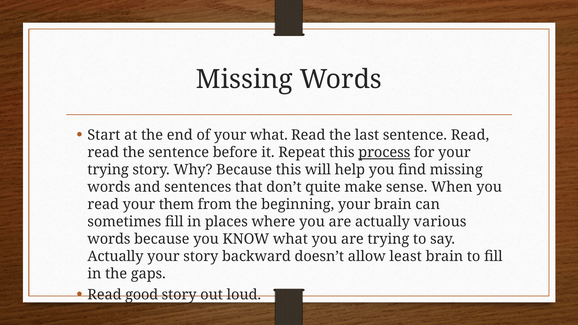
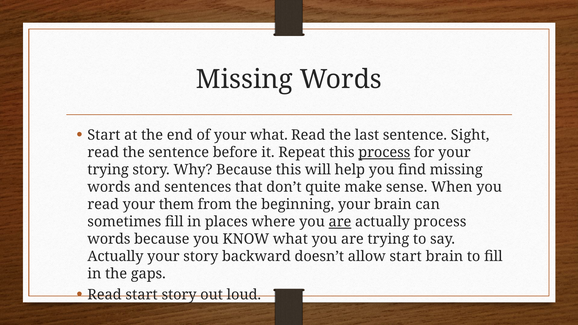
sentence Read: Read -> Sight
are at (340, 222) underline: none -> present
actually various: various -> process
allow least: least -> start
Read good: good -> start
